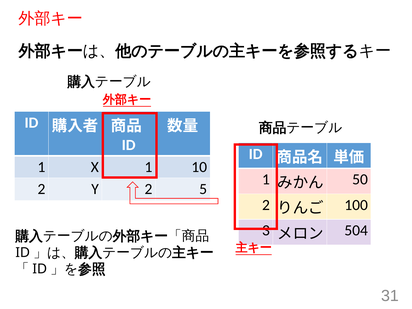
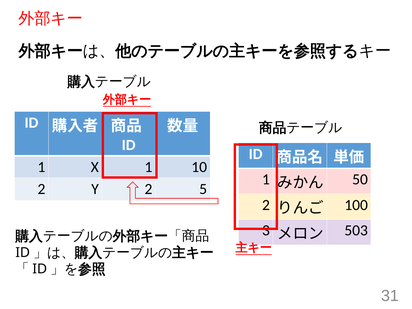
504: 504 -> 503
